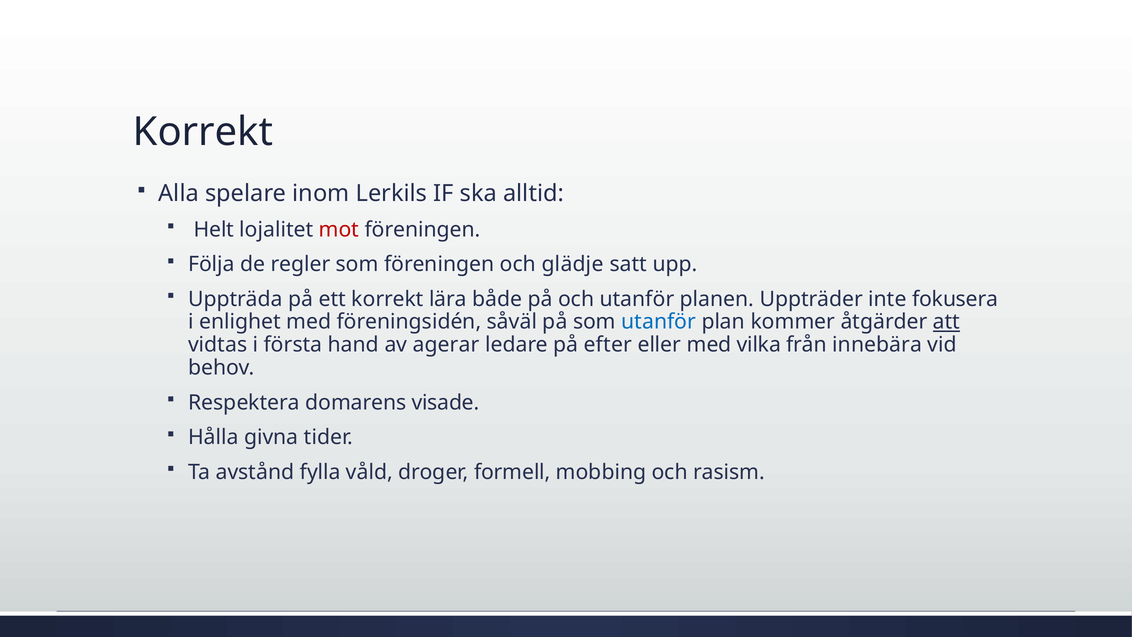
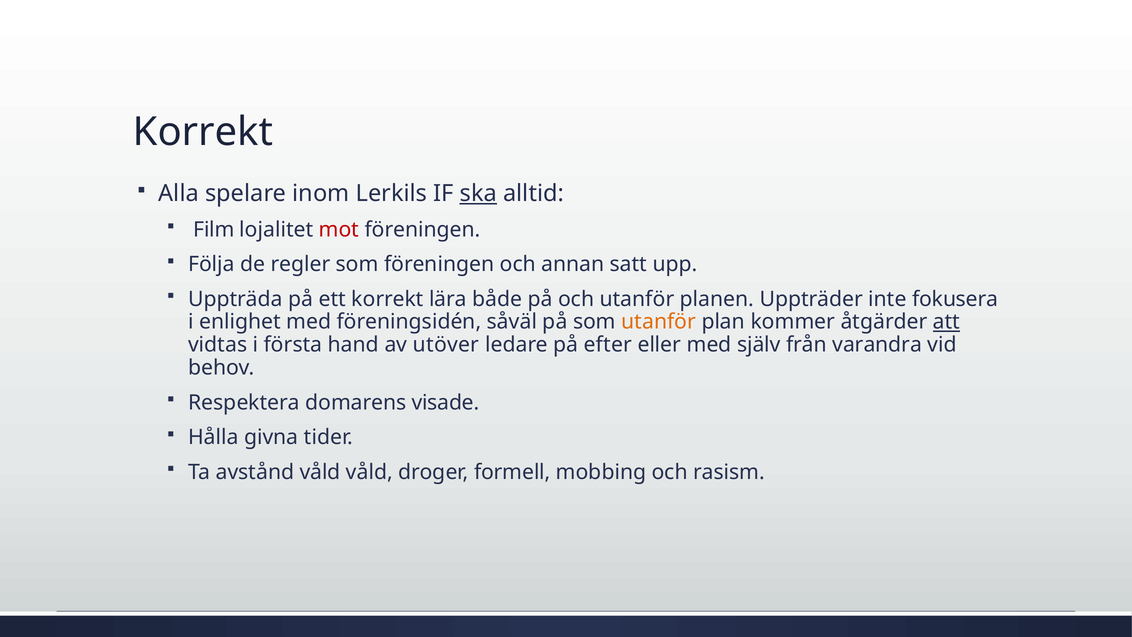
ska underline: none -> present
Helt: Helt -> Film
glädje: glädje -> annan
utanför at (659, 322) colour: blue -> orange
agerar: agerar -> utöver
vilka: vilka -> själv
innebära: innebära -> varandra
avstånd fylla: fylla -> våld
